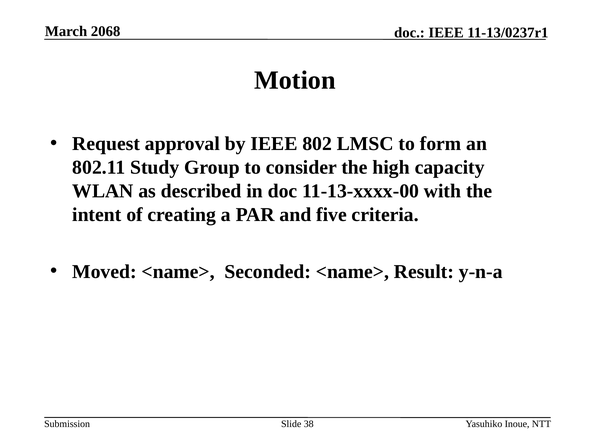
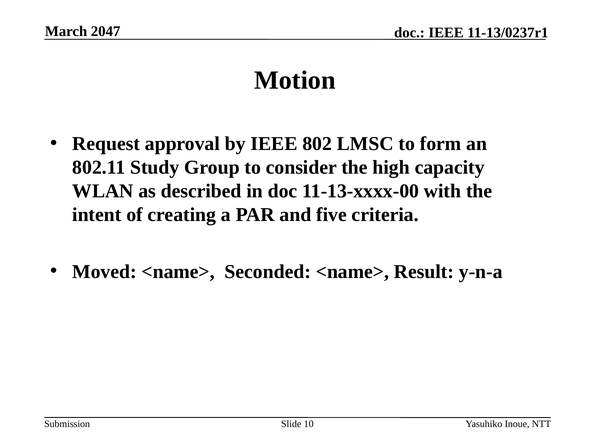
2068: 2068 -> 2047
38: 38 -> 10
